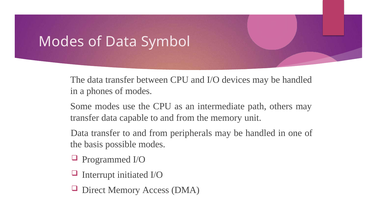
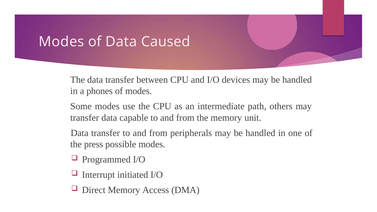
Symbol: Symbol -> Caused
basis: basis -> press
